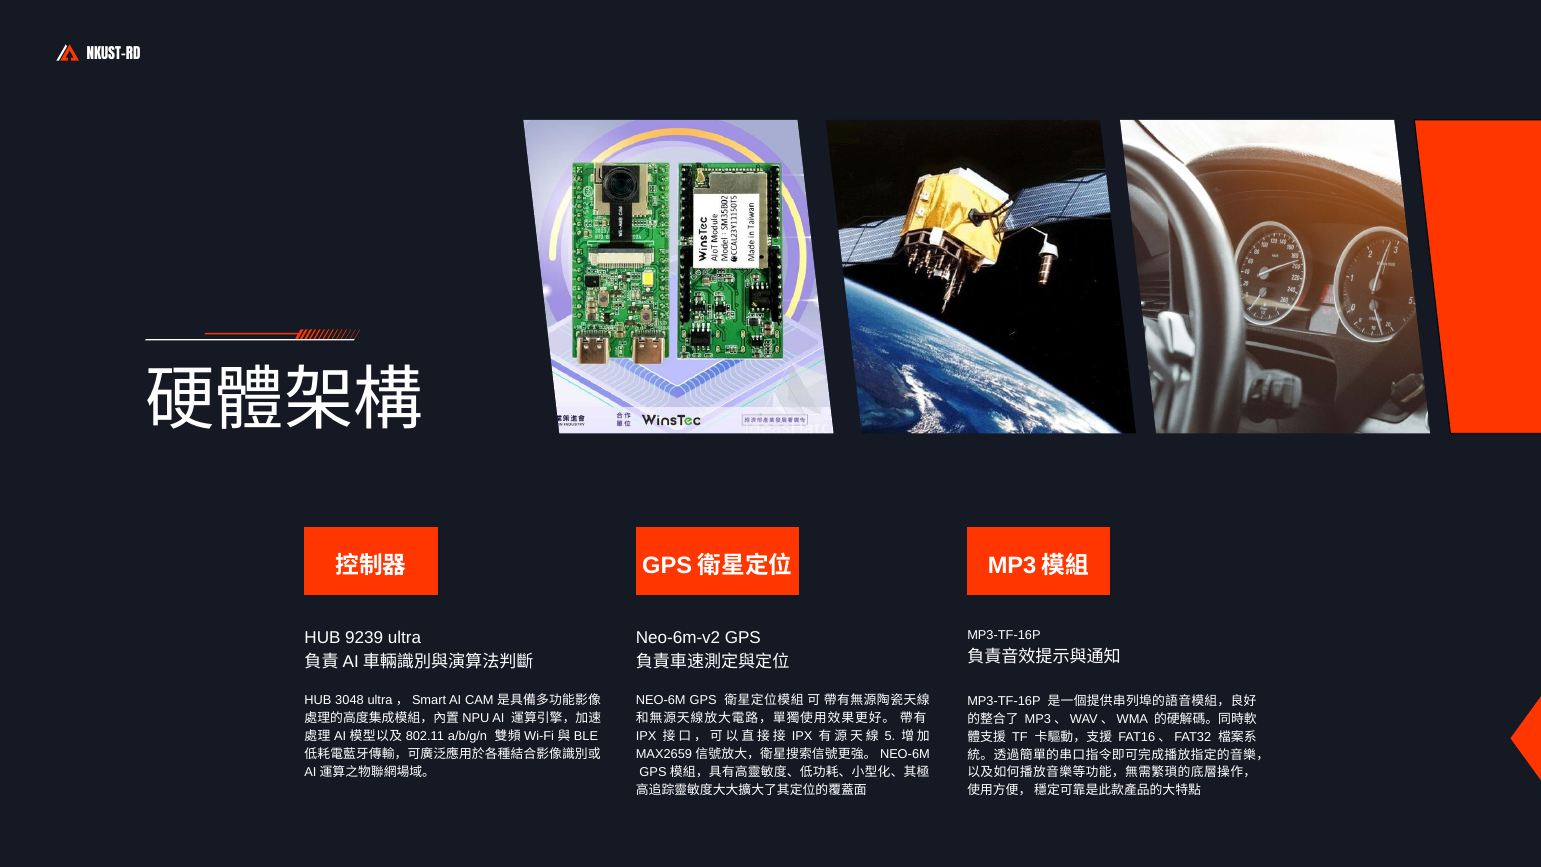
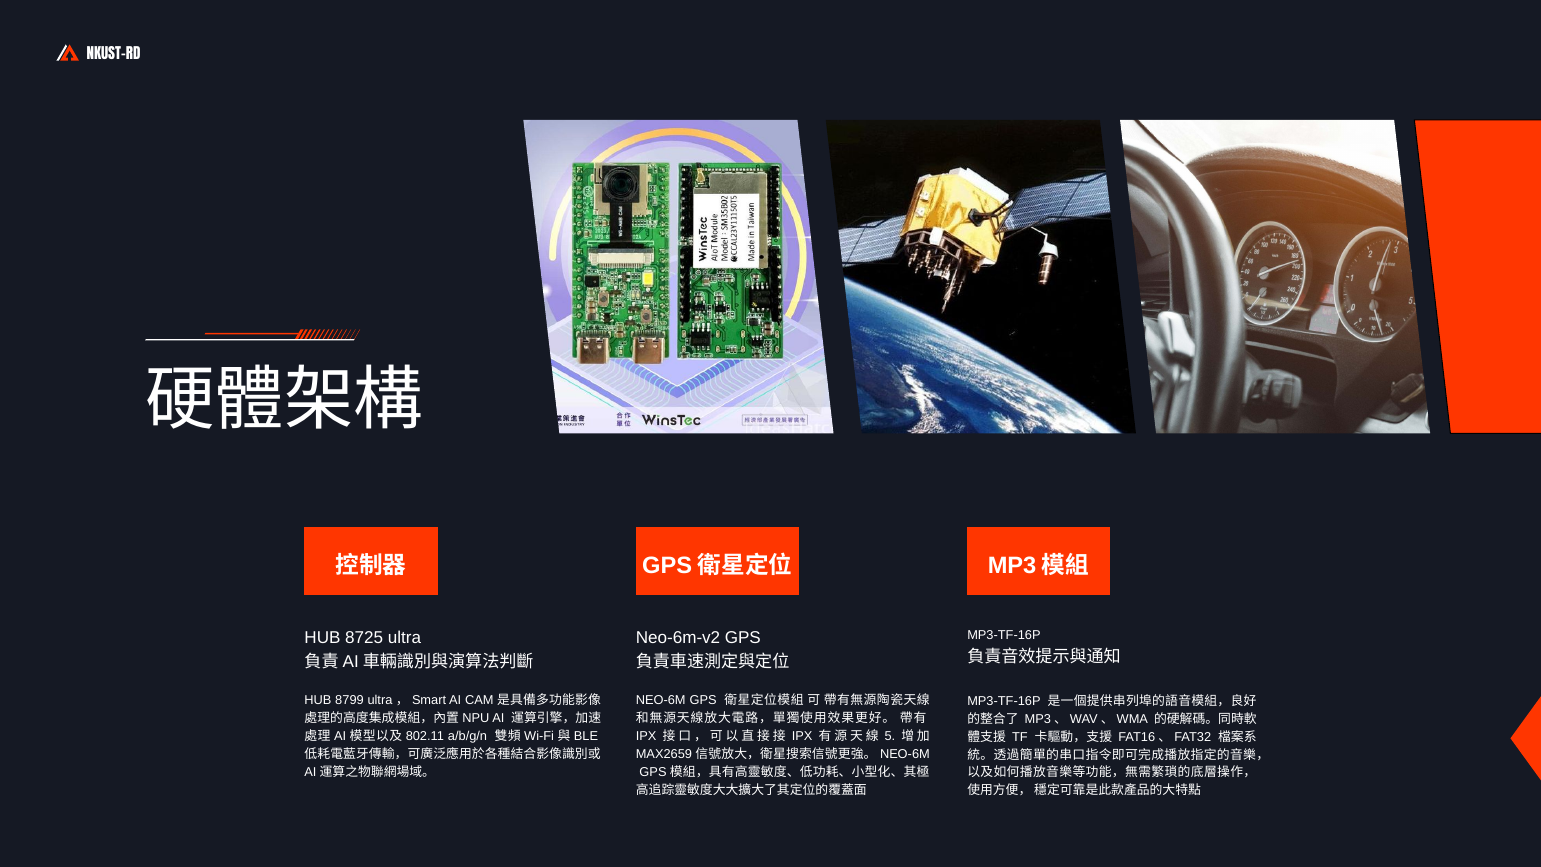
9239: 9239 -> 8725
3048: 3048 -> 8799
